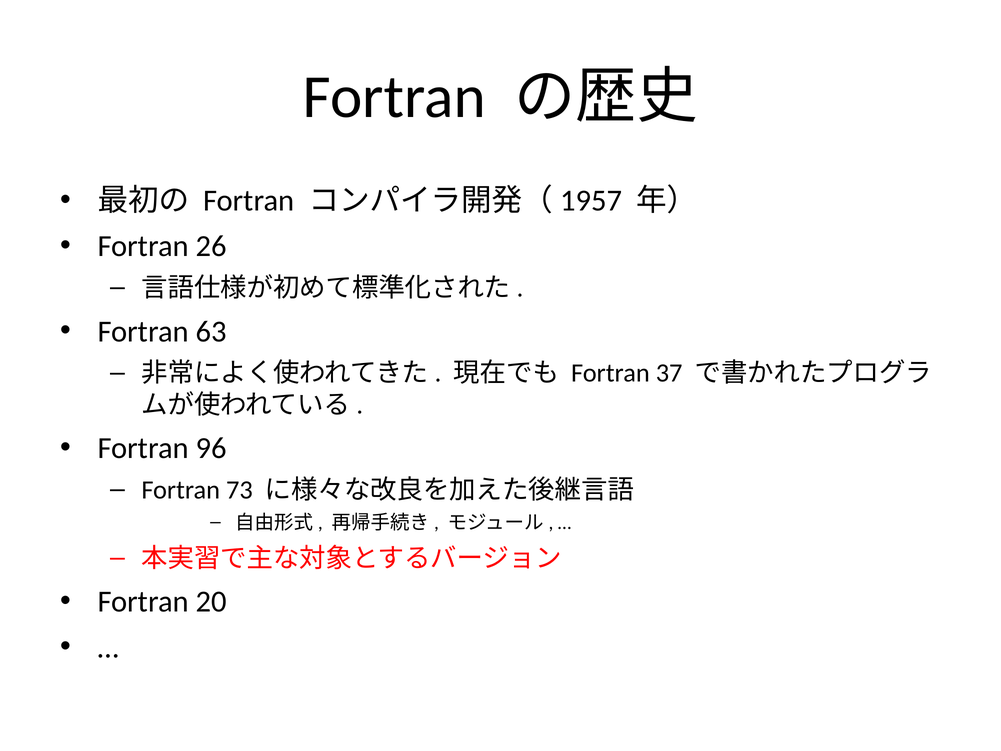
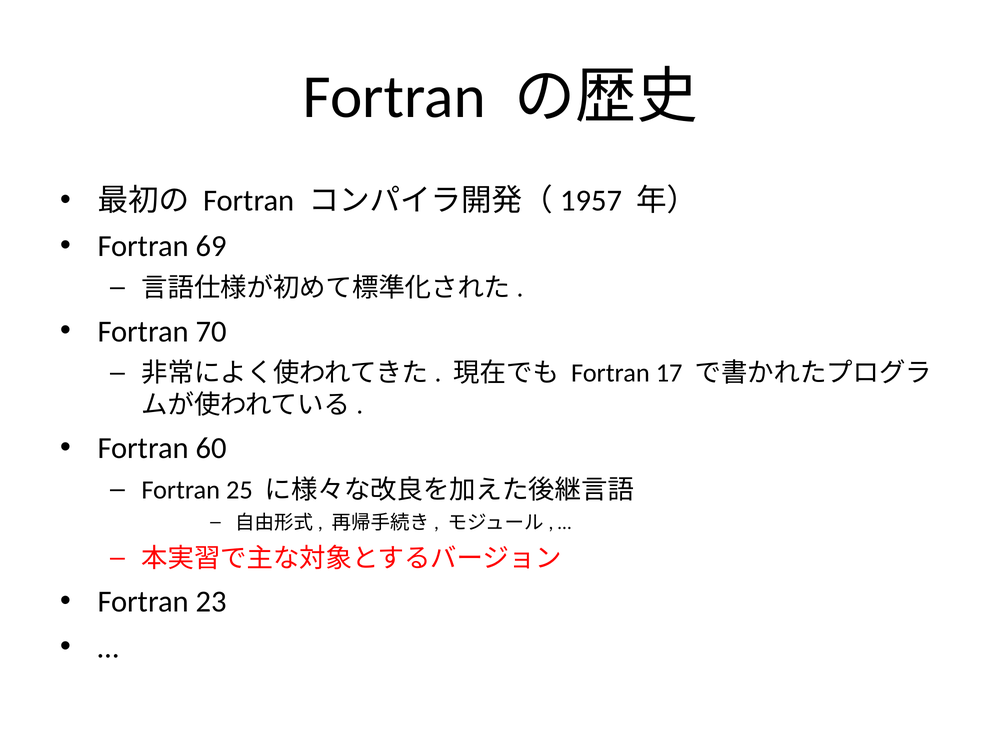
26: 26 -> 69
63: 63 -> 70
37: 37 -> 17
96: 96 -> 60
73: 73 -> 25
20: 20 -> 23
